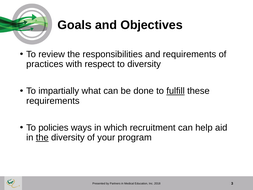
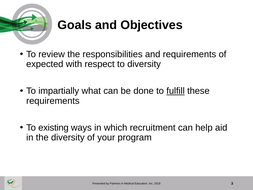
practices: practices -> expected
policies: policies -> existing
the at (42, 137) underline: present -> none
